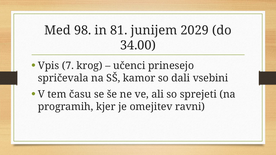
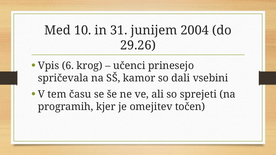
98: 98 -> 10
81: 81 -> 31
2029: 2029 -> 2004
34.00: 34.00 -> 29.26
7: 7 -> 6
ravni: ravni -> točen
